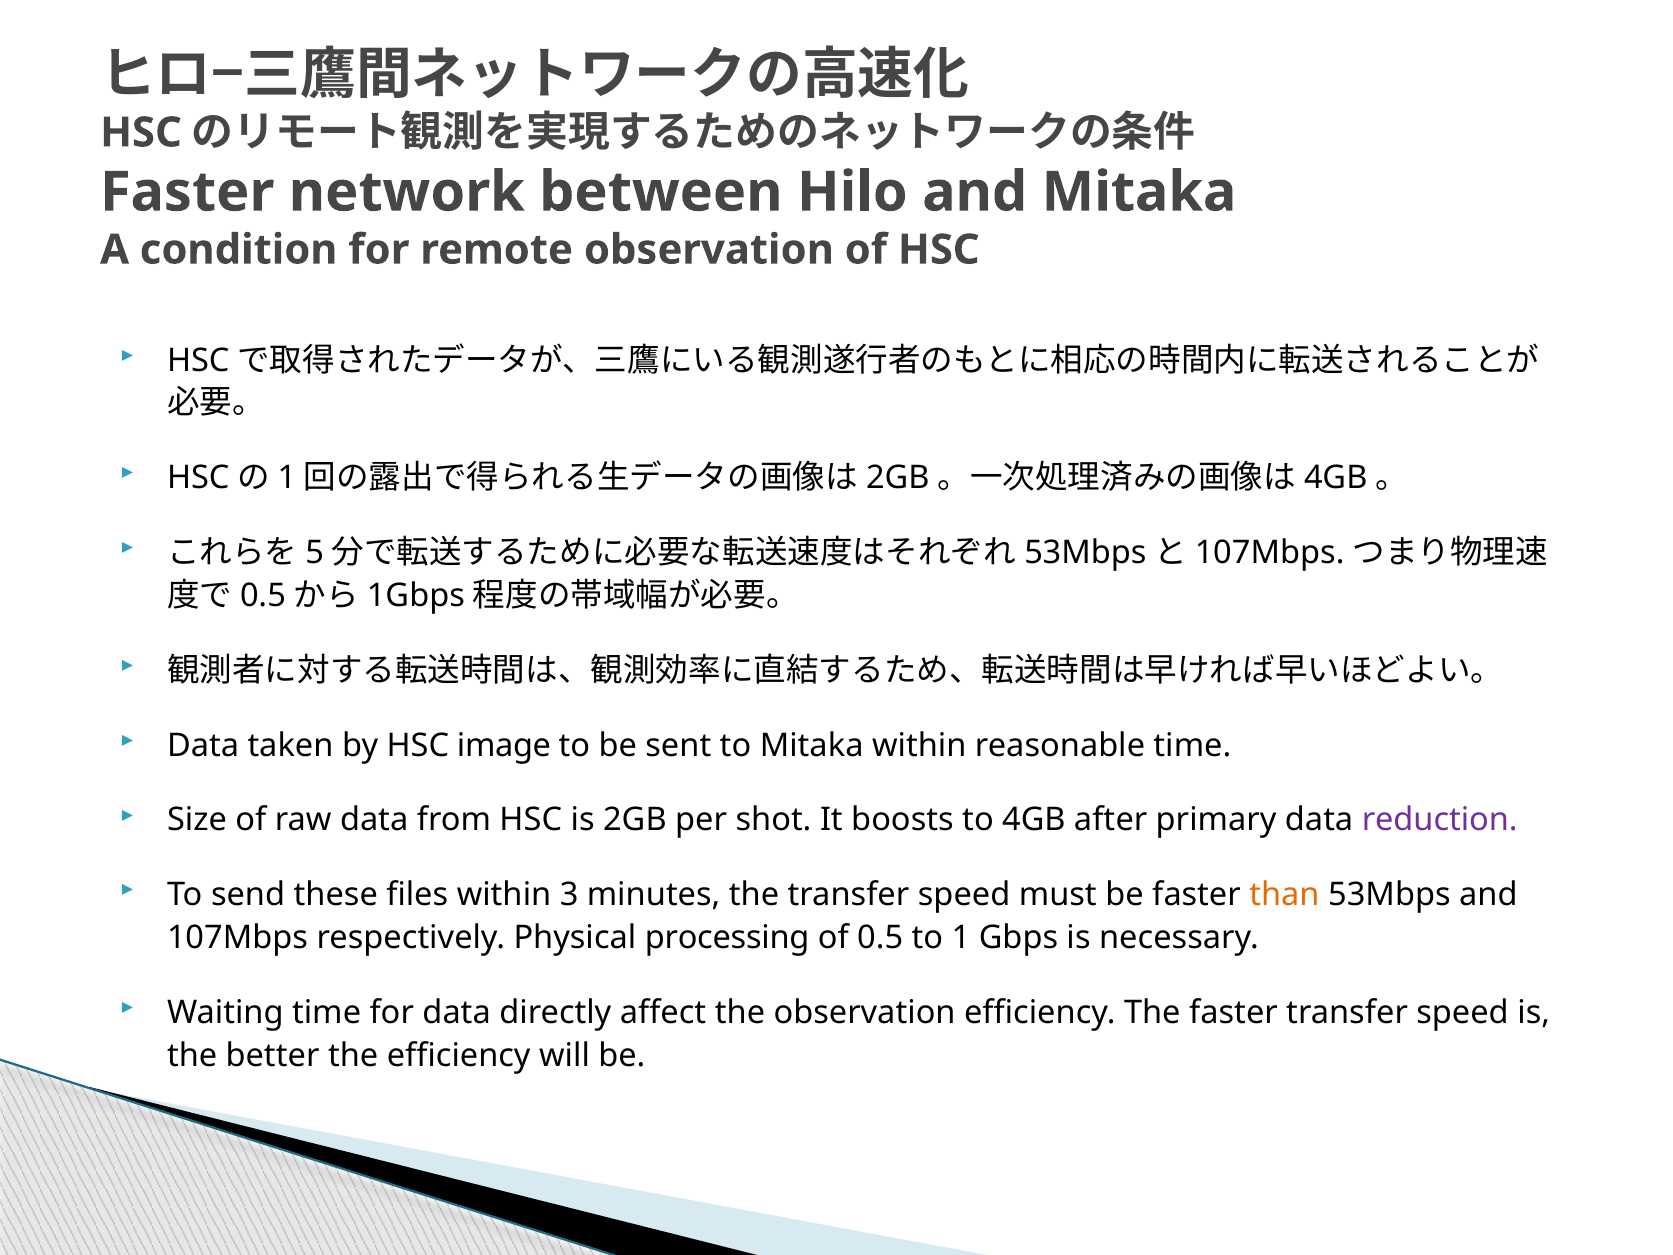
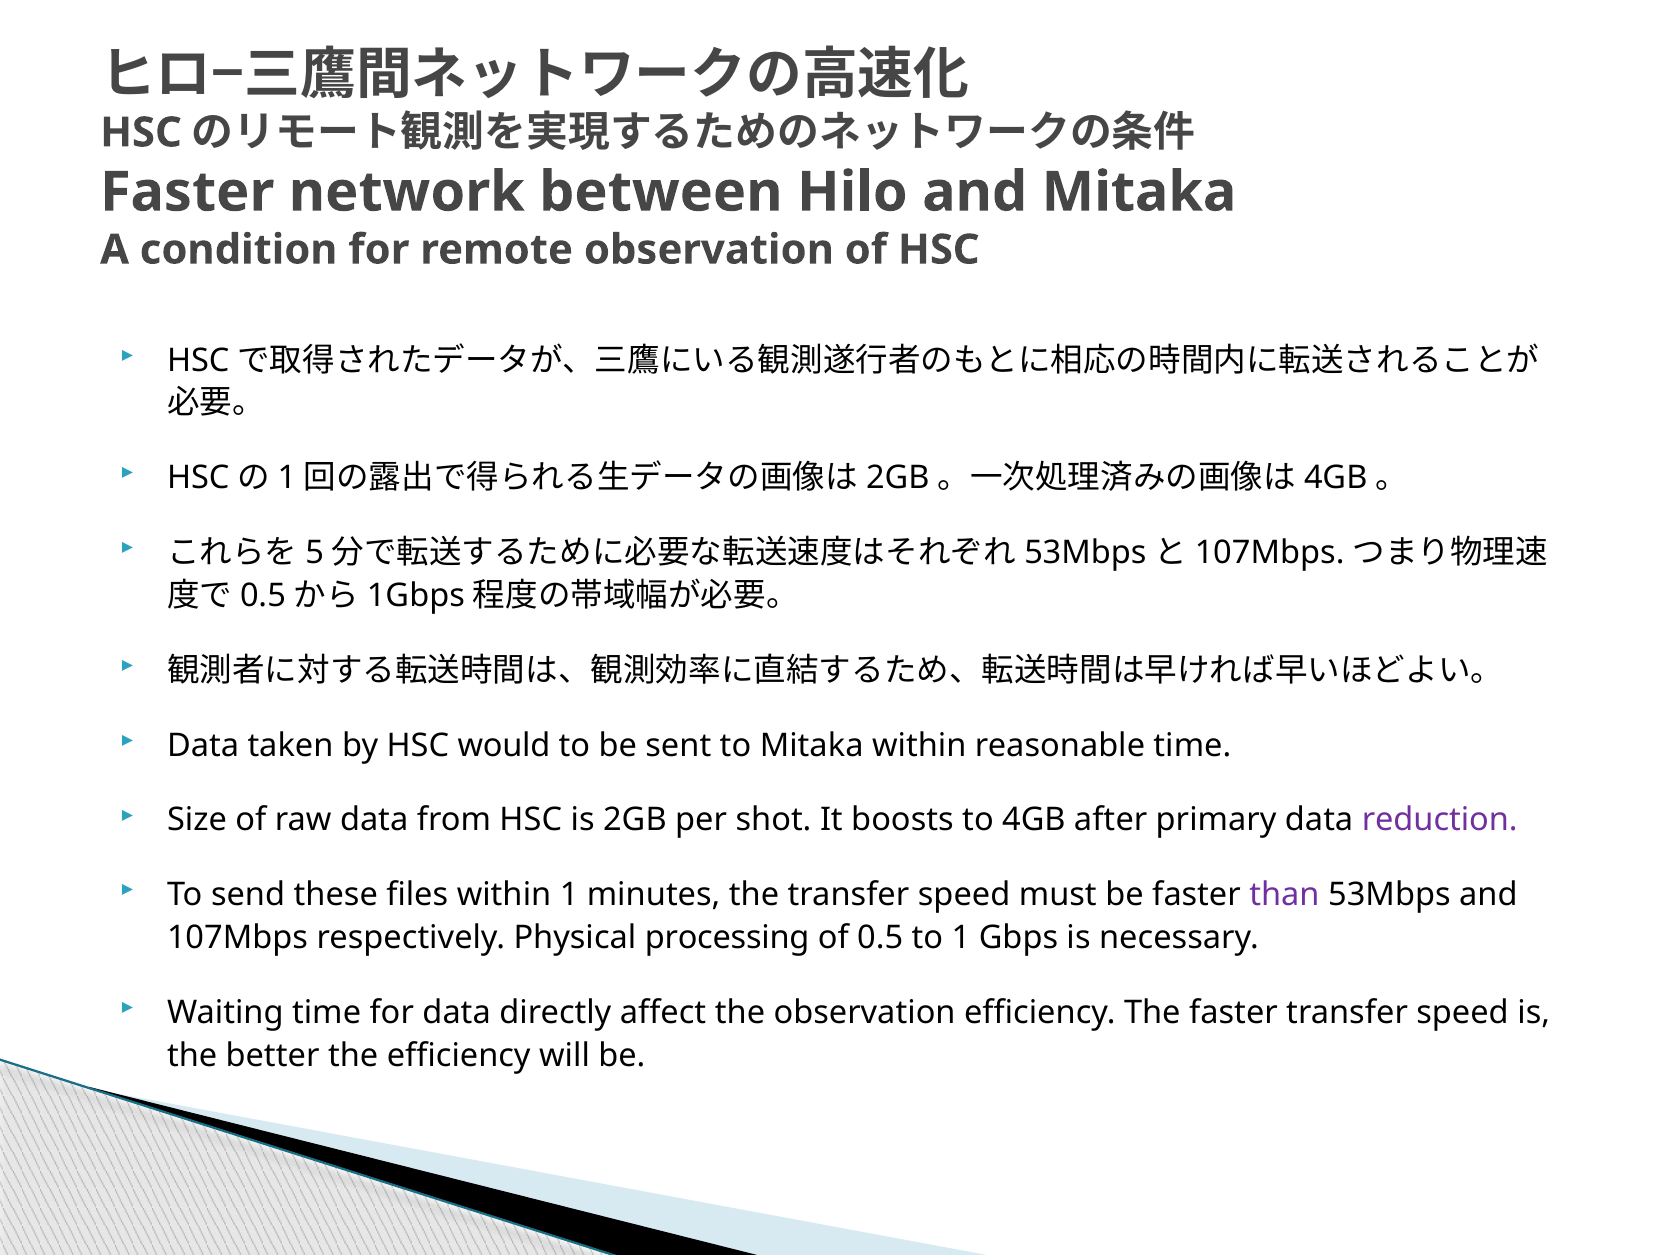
image: image -> would
within 3: 3 -> 1
than colour: orange -> purple
